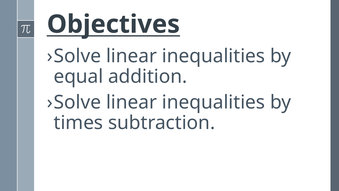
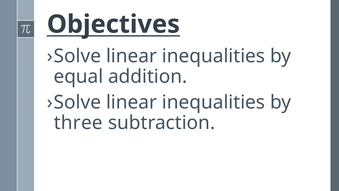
times: times -> three
